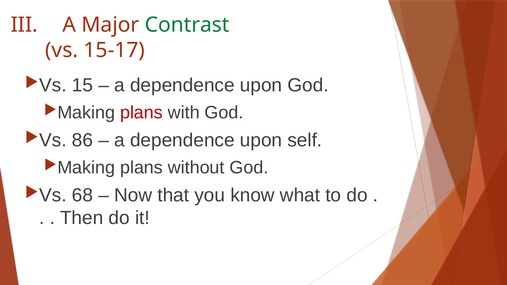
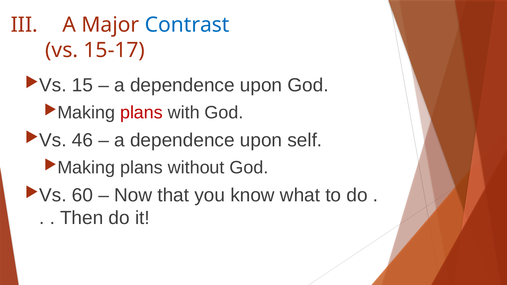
Contrast colour: green -> blue
86: 86 -> 46
68: 68 -> 60
